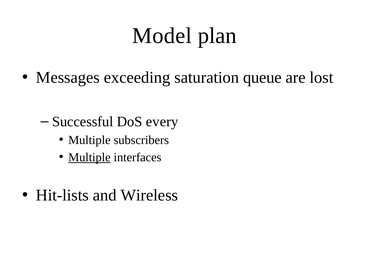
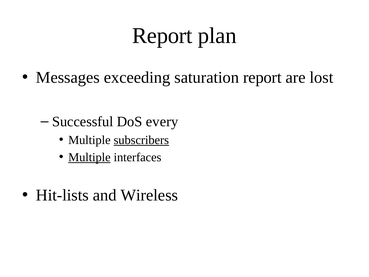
Model at (162, 36): Model -> Report
saturation queue: queue -> report
subscribers underline: none -> present
